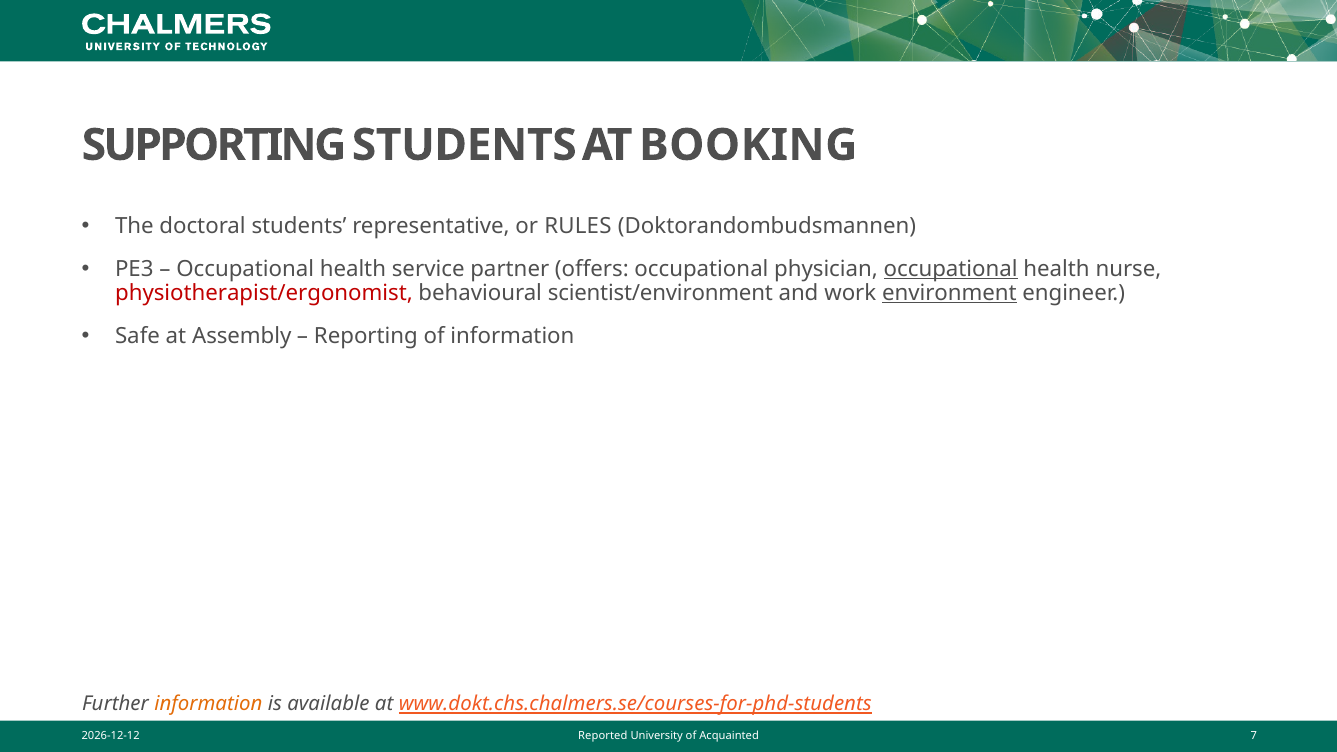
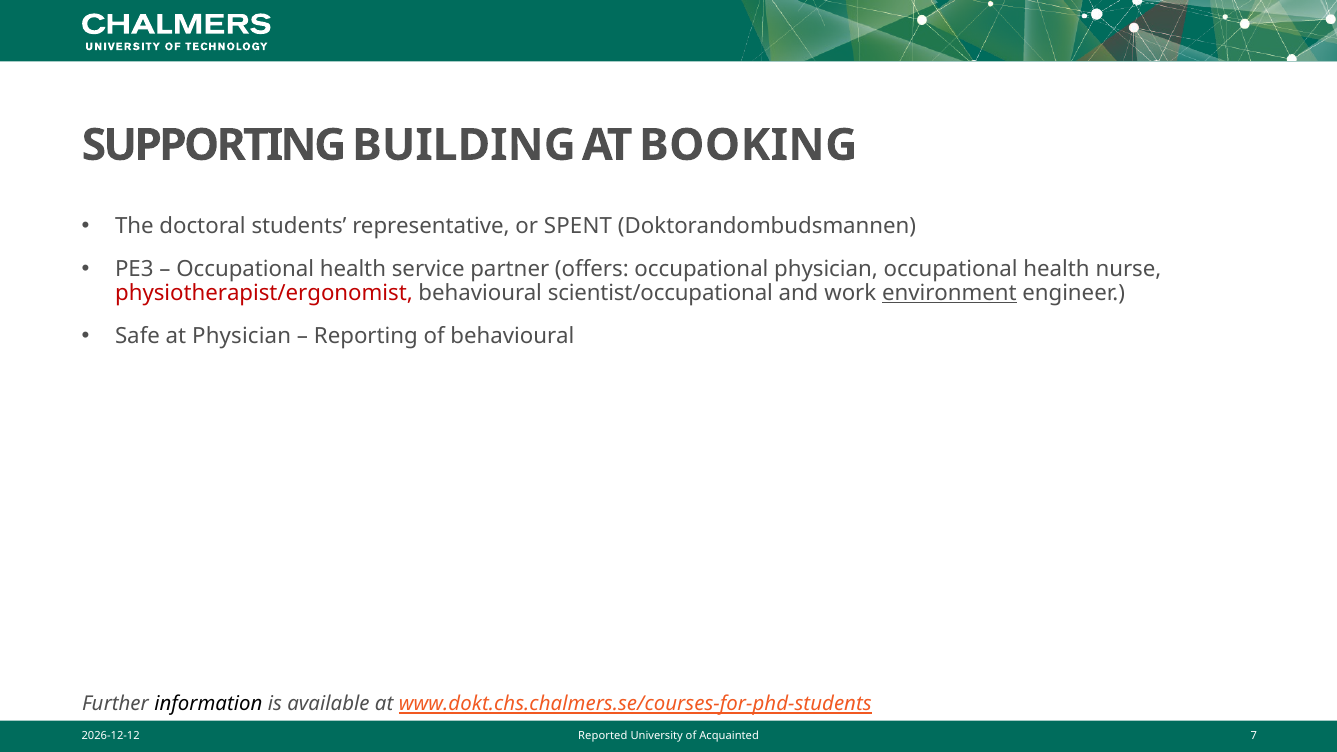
SUPPORTING STUDENTS: STUDENTS -> BUILDING
RULES: RULES -> SPENT
occupational at (951, 269) underline: present -> none
scientist/environment: scientist/environment -> scientist/occupational
at Assembly: Assembly -> Physician
of information: information -> behavioural
information at (208, 704) colour: orange -> black
